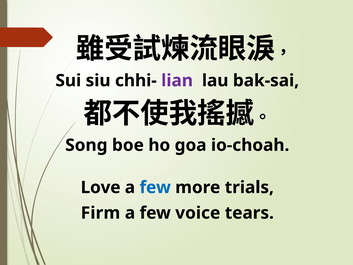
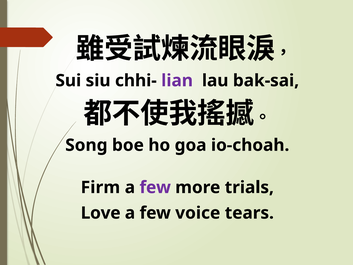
Love: Love -> Firm
few at (155, 187) colour: blue -> purple
Firm: Firm -> Love
